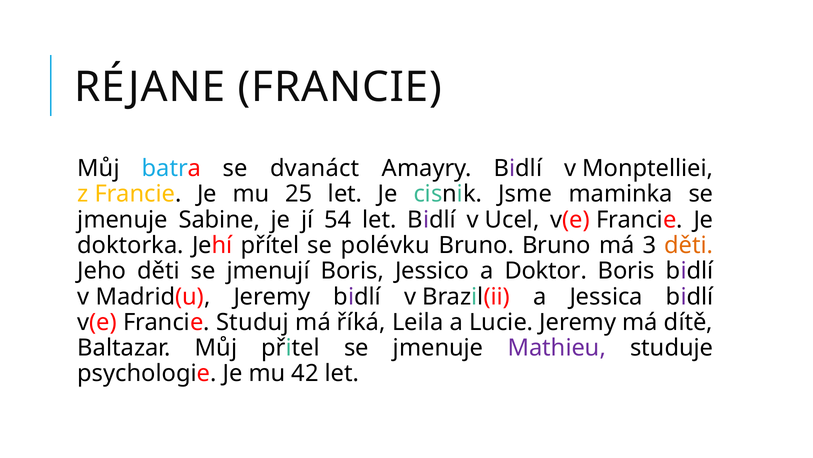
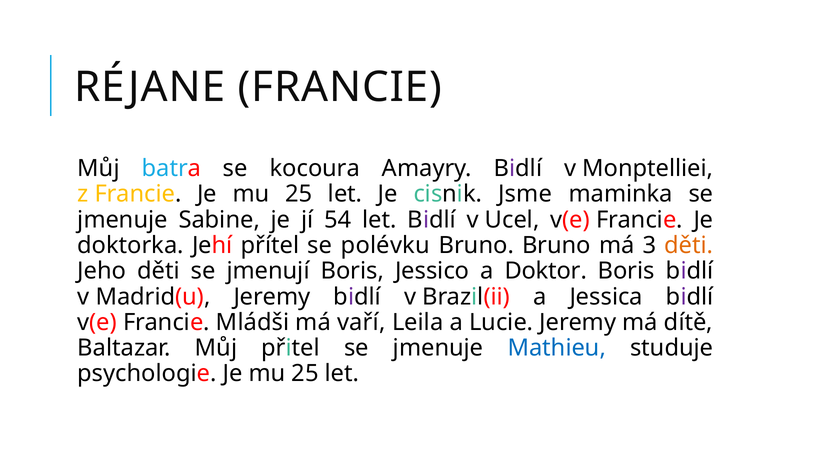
dvanáct: dvanáct -> kocoura
Studuj: Studuj -> Mládši
říká: říká -> vaří
Mathieu colour: purple -> blue
psychologie Je mu 42: 42 -> 25
